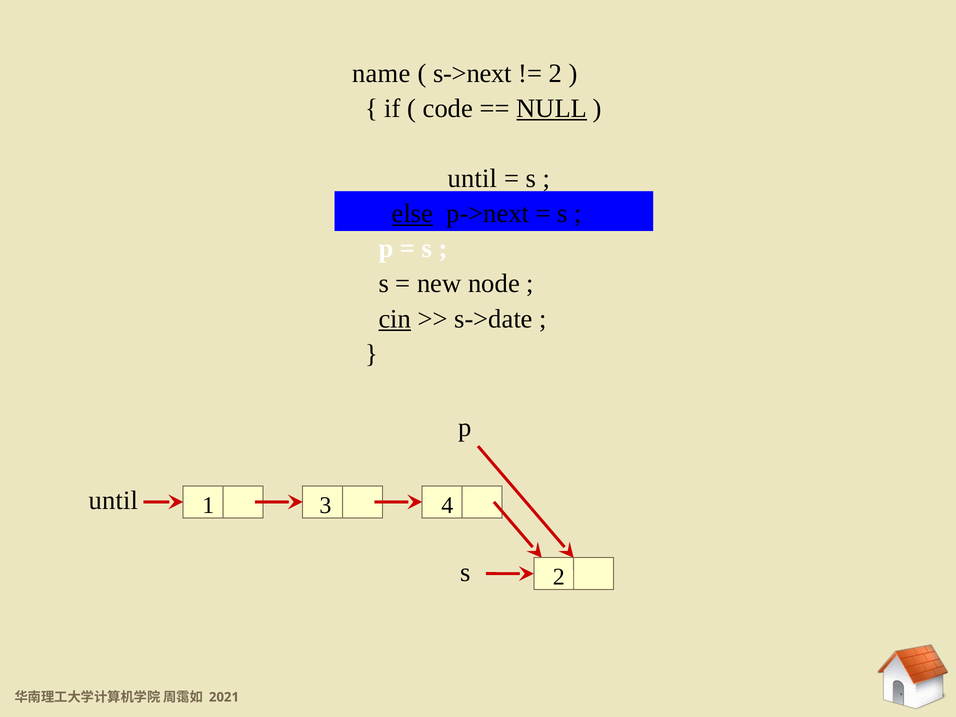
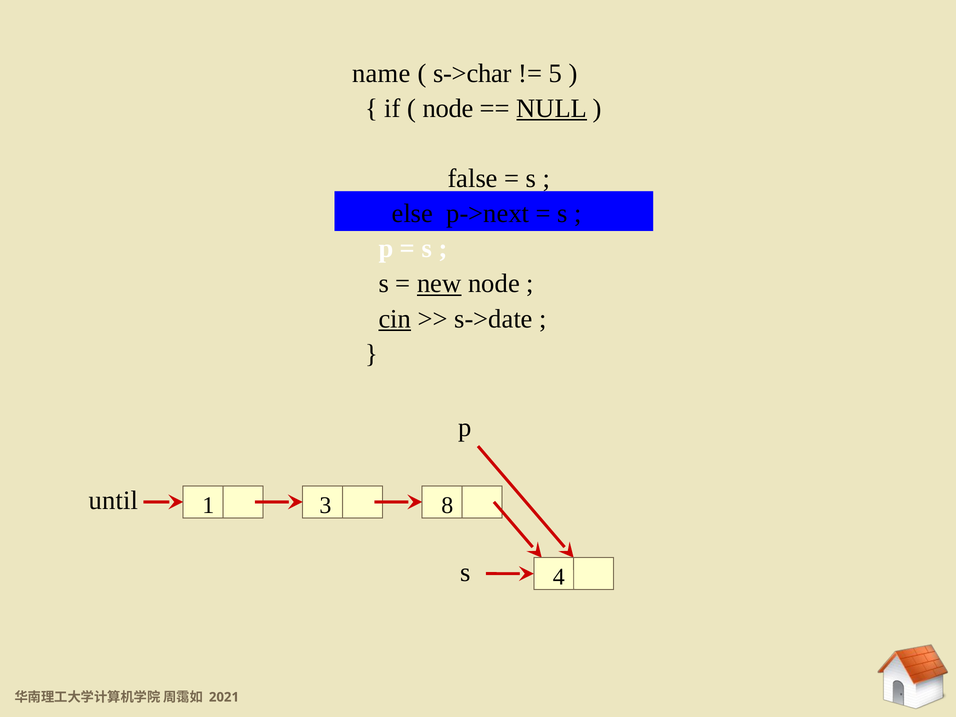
s->next: s->next -> s->char
2 at (555, 73): 2 -> 5
code at (448, 109): code -> node
until at (472, 179): until -> false
else underline: present -> none
new underline: none -> present
4: 4 -> 8
s 2: 2 -> 4
